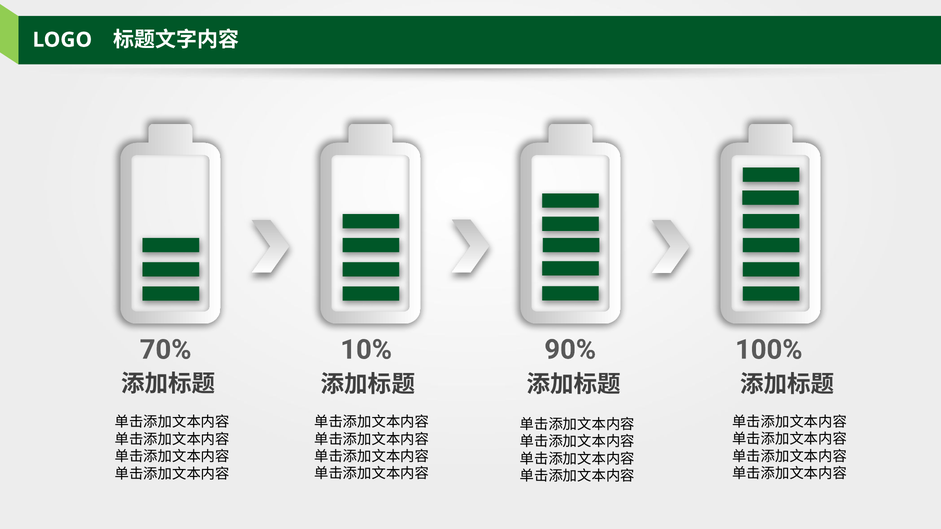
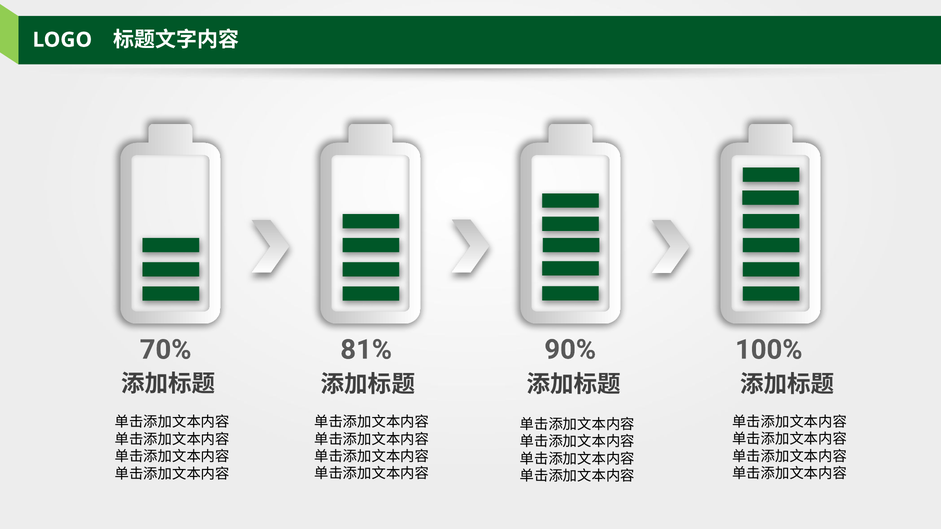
10%: 10% -> 81%
